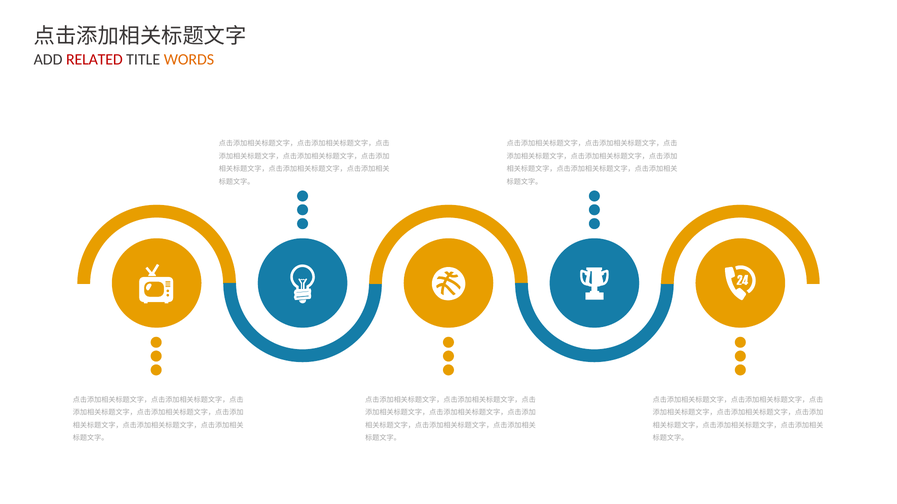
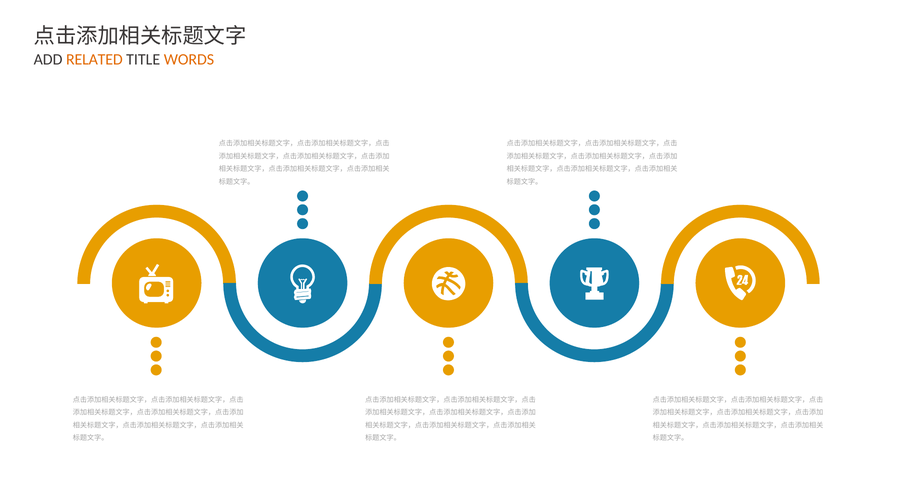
RELATED colour: red -> orange
